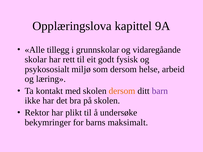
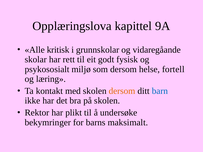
tillegg: tillegg -> kritisk
arbeid: arbeid -> fortell
barn colour: purple -> blue
